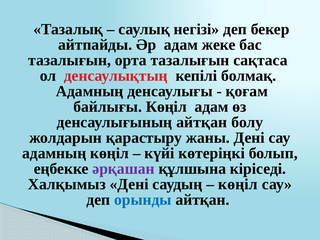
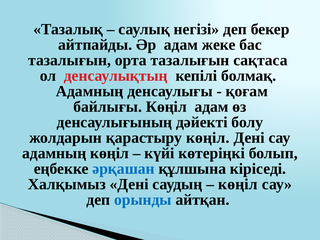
денсаулығының айтқан: айтқан -> дәйекті
қарастыру жаны: жаны -> көңіл
әрқашан colour: purple -> blue
